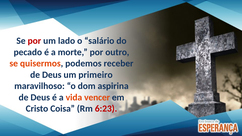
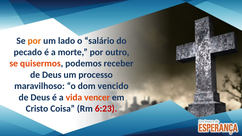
por at (34, 41) colour: red -> orange
primeiro: primeiro -> processo
aspirina: aspirina -> vencido
